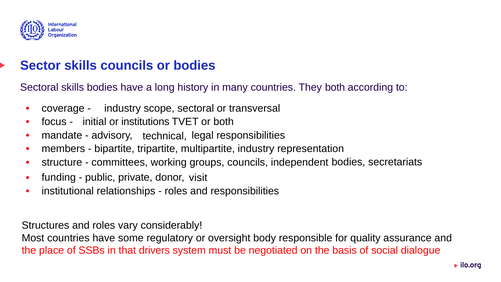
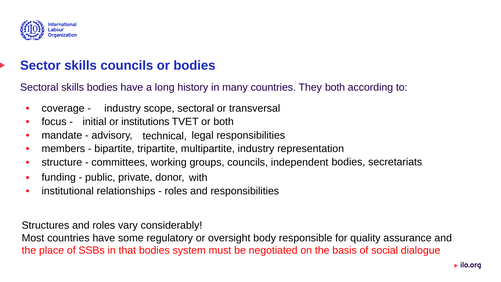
visit: visit -> with
that drivers: drivers -> bodies
